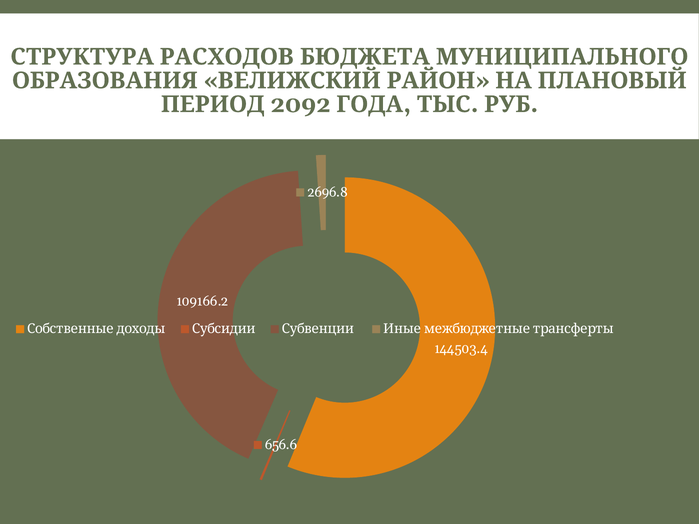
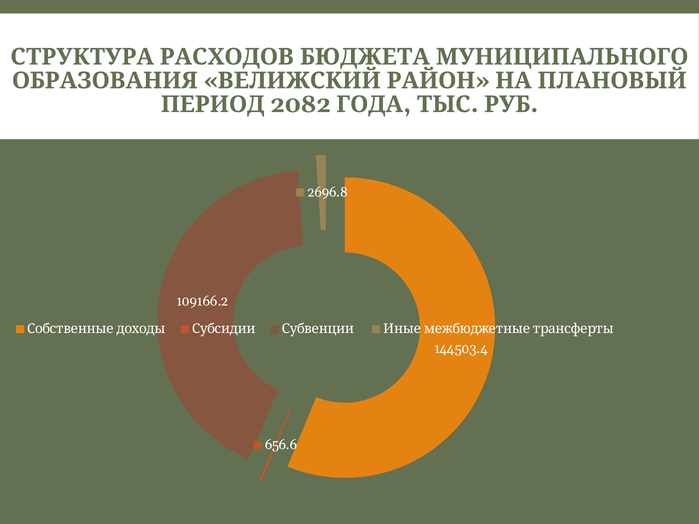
2092: 2092 -> 2082
